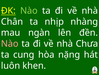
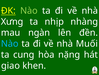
Chân: Chân -> Xưng
Nào at (10, 43) colour: pink -> light blue
Chưa: Chưa -> Muối
luôn: luôn -> giao
